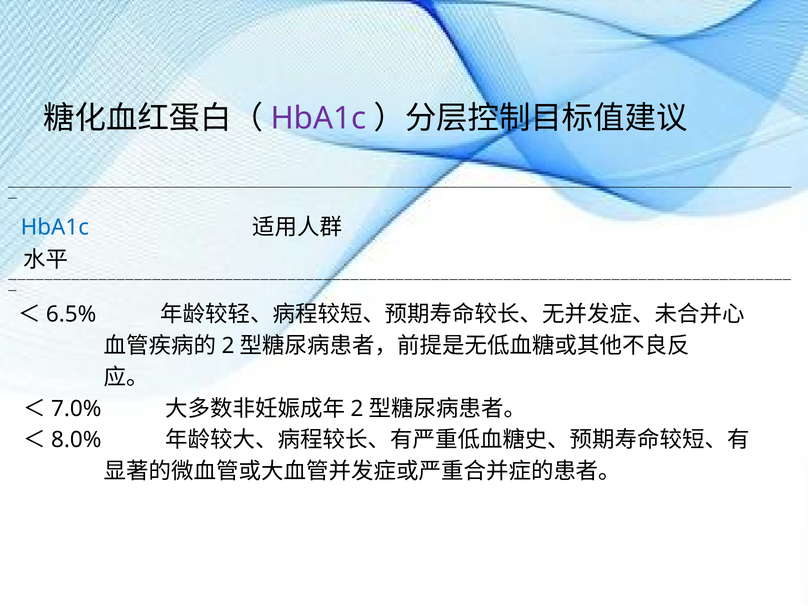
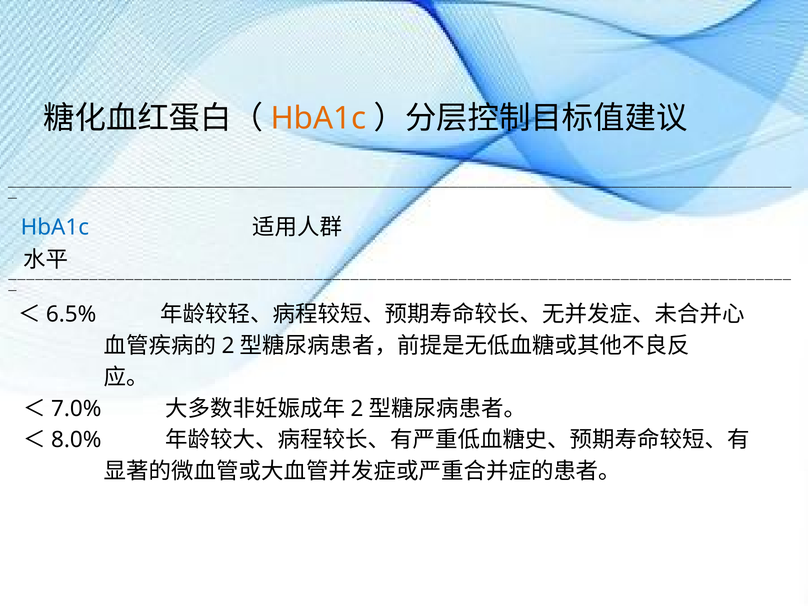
HbA1c at (318, 118) colour: purple -> orange
